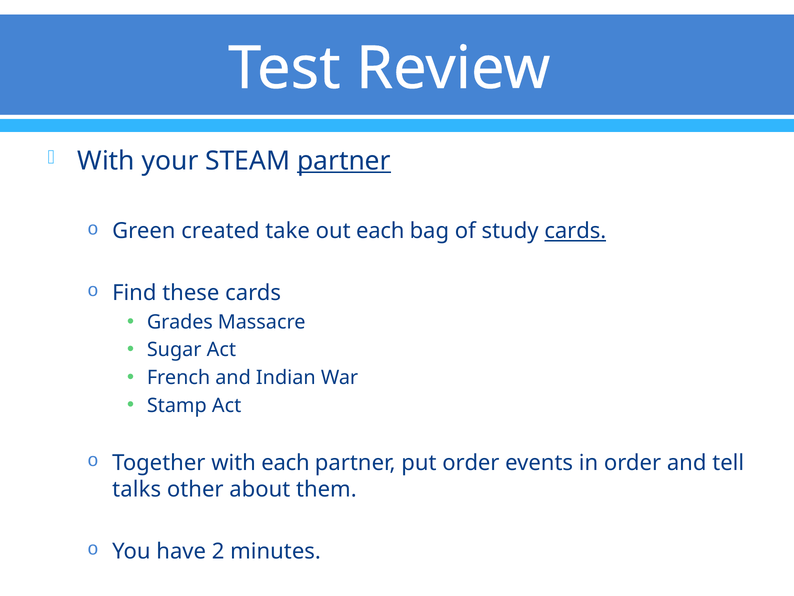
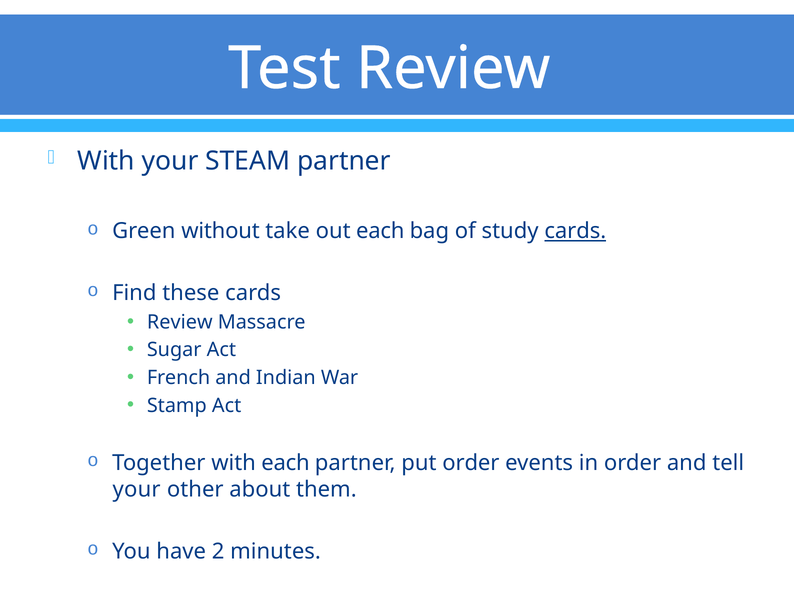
partner at (344, 161) underline: present -> none
created: created -> without
Grades at (180, 322): Grades -> Review
talks at (137, 489): talks -> your
